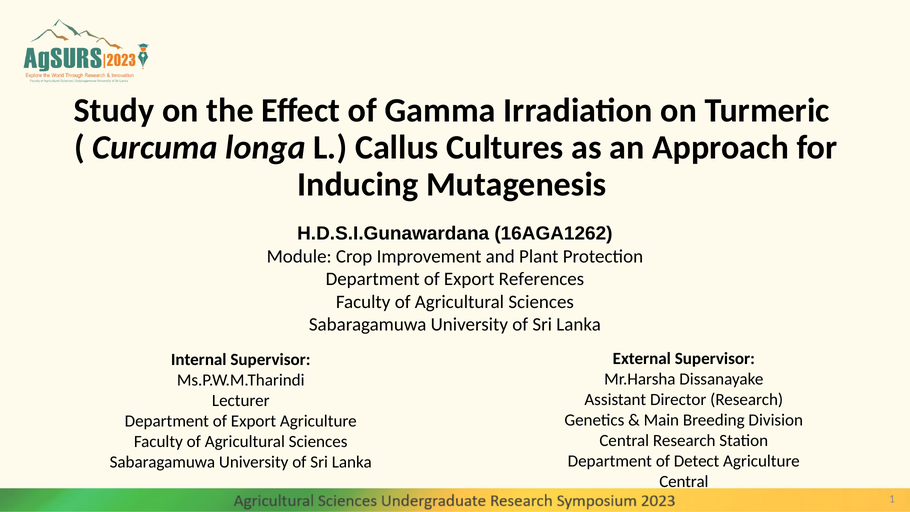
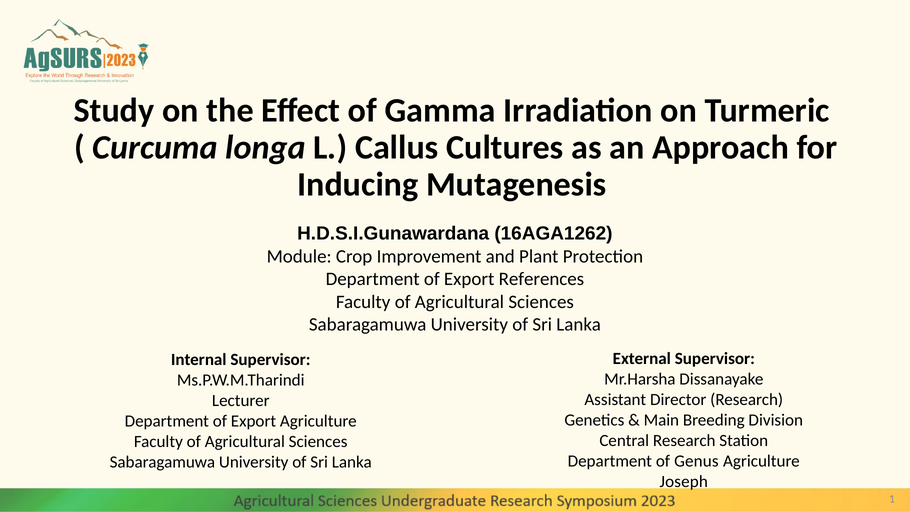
Detect: Detect -> Genus
Central at (684, 481): Central -> Joseph
